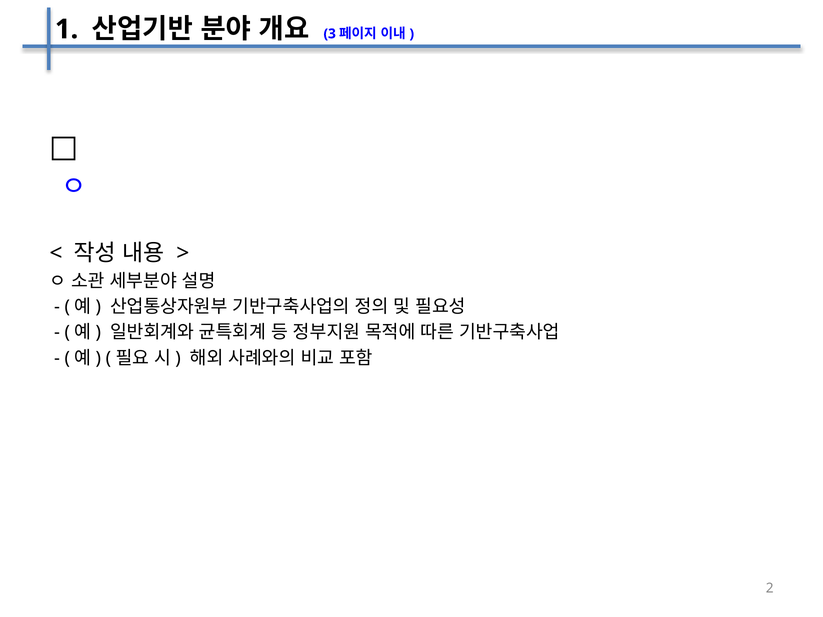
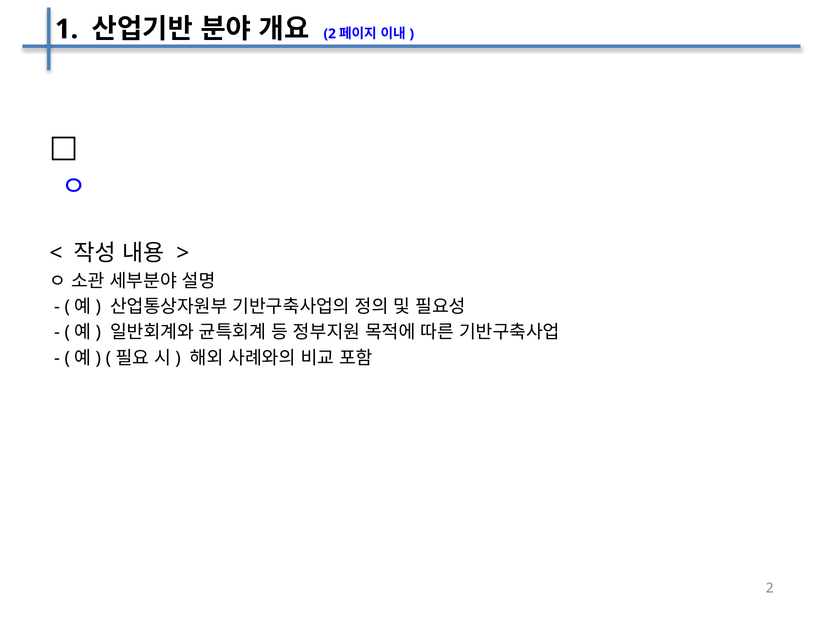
3 at (330, 34): 3 -> 2
